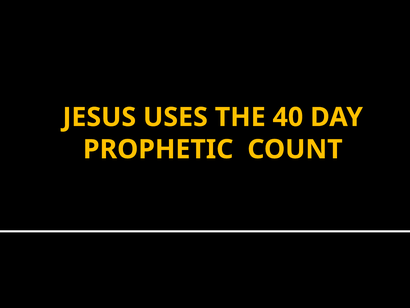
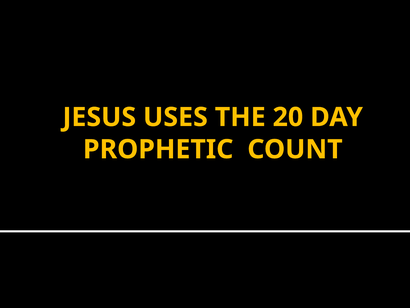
40: 40 -> 20
